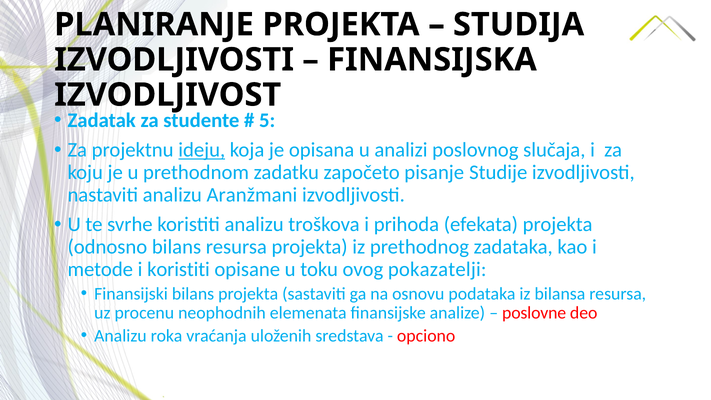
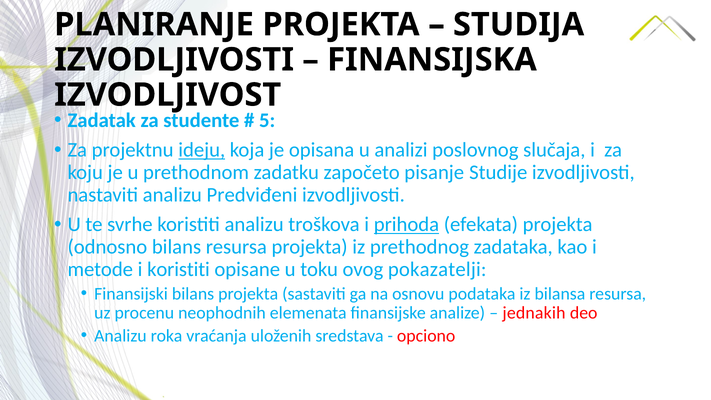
Aranžmani: Aranžmani -> Predviđeni
prihoda underline: none -> present
poslovne: poslovne -> jednakih
